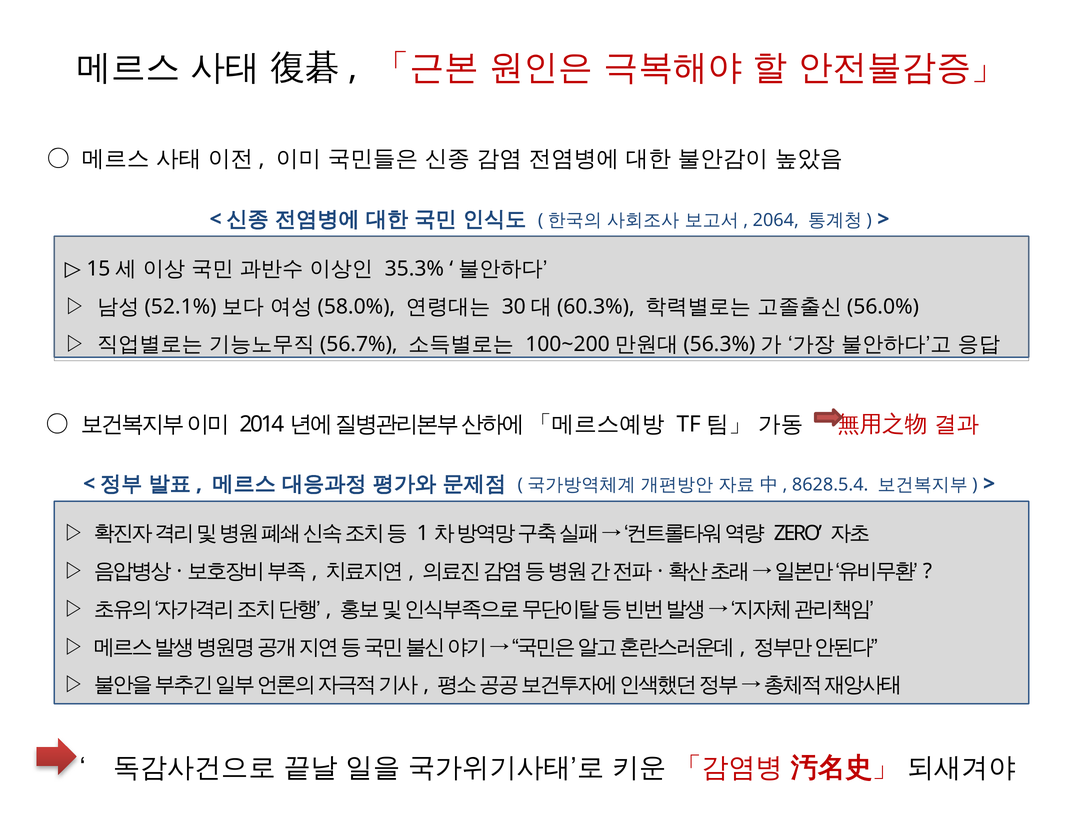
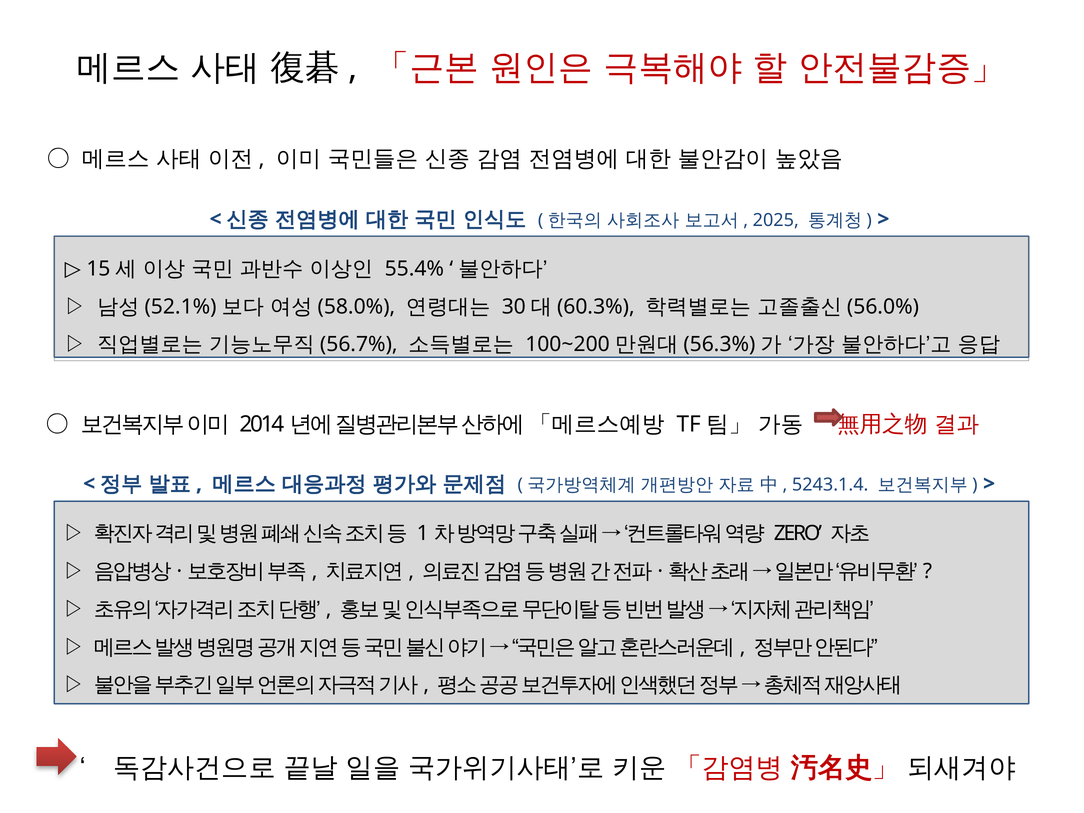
2064: 2064 -> 2025
35.3%: 35.3% -> 55.4%
8628.5.4: 8628.5.4 -> 5243.1.4
